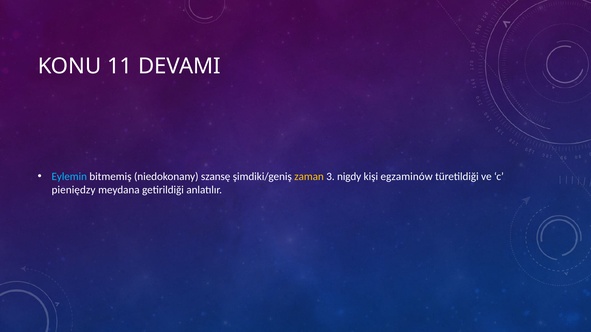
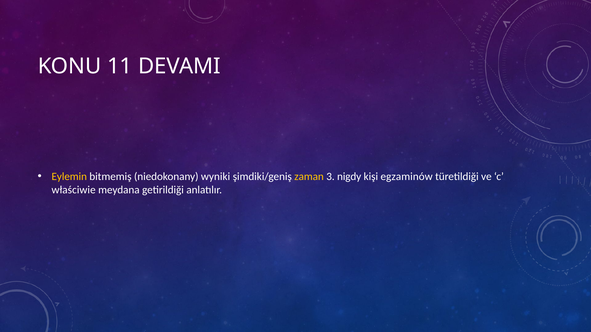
Eylemin colour: light blue -> yellow
szansę: szansę -> wyniki
pieniędzy: pieniędzy -> właściwie
